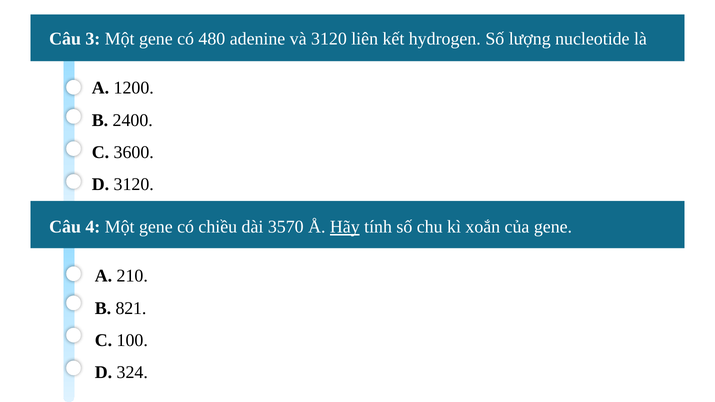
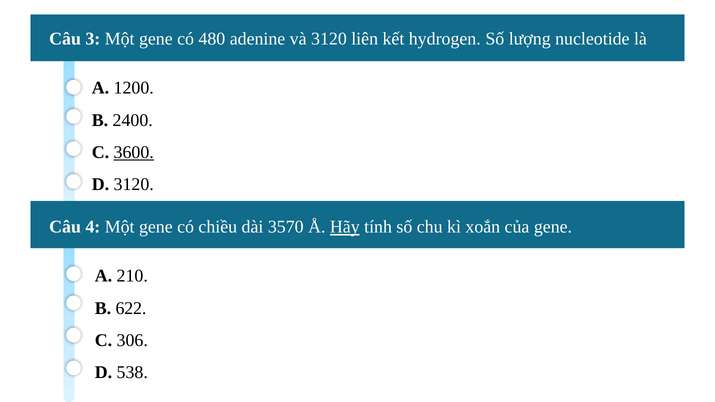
3600 underline: none -> present
821: 821 -> 622
100: 100 -> 306
324: 324 -> 538
